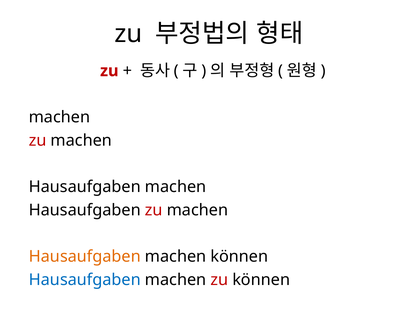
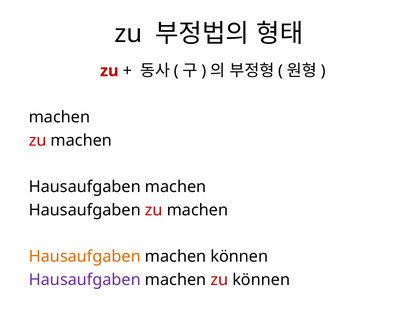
Hausaufgaben at (85, 280) colour: blue -> purple
